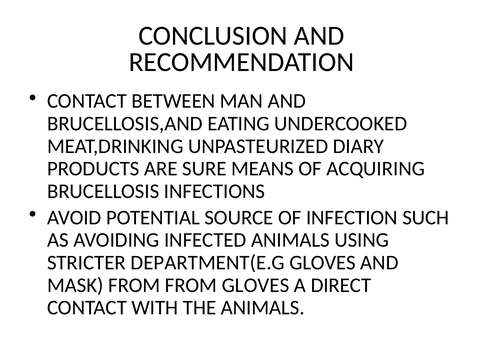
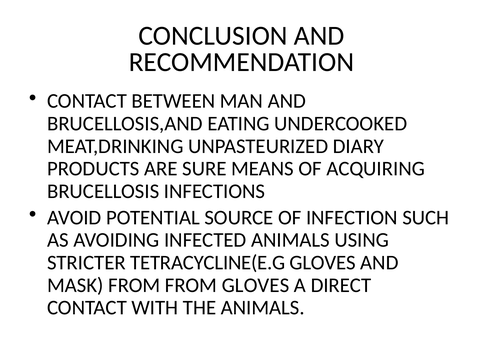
DEPARTMENT(E.G: DEPARTMENT(E.G -> TETRACYCLINE(E.G
